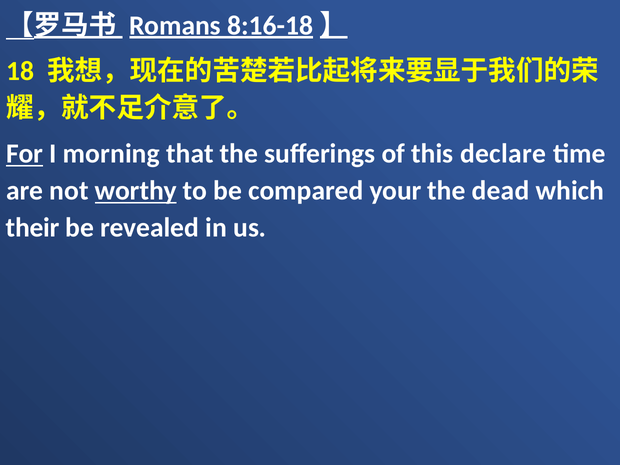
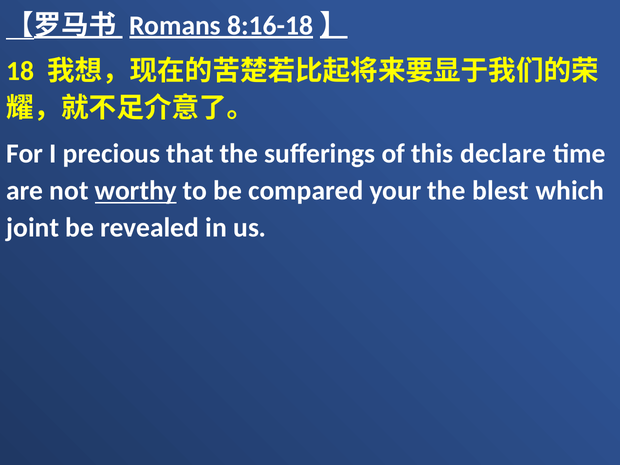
For underline: present -> none
morning: morning -> precious
dead: dead -> blest
their: their -> joint
